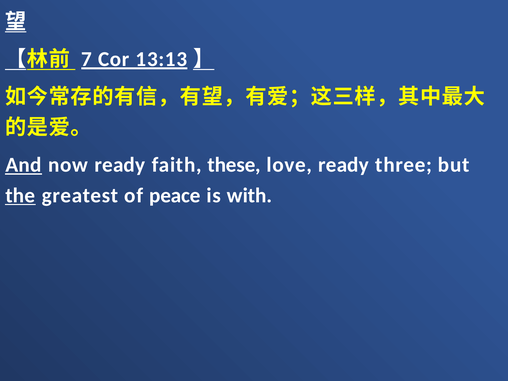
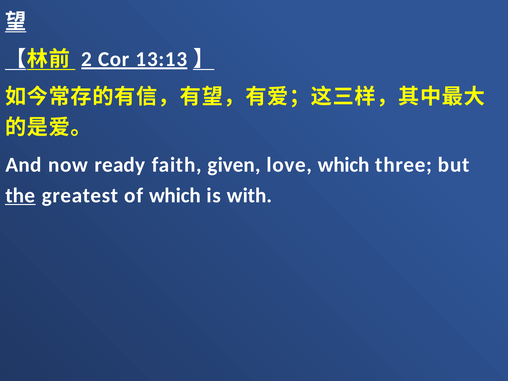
7: 7 -> 2
And underline: present -> none
these: these -> given
love ready: ready -> which
of peace: peace -> which
